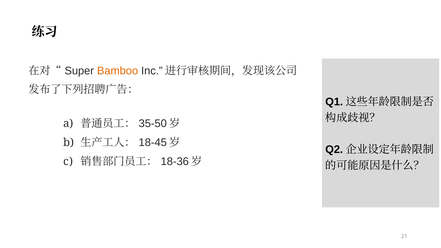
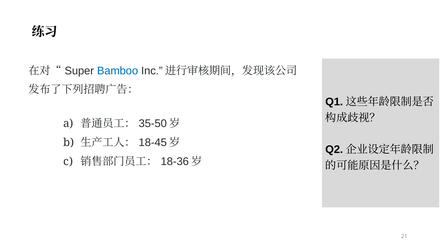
Bamboo colour: orange -> blue
